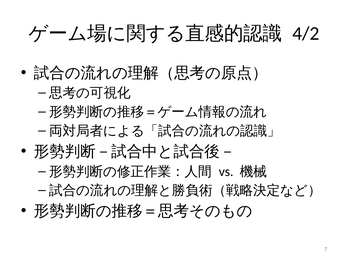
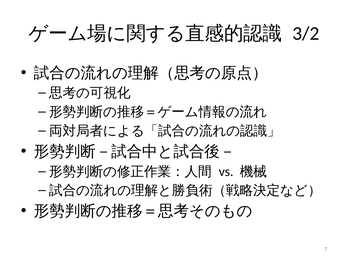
4/2: 4/2 -> 3/2
